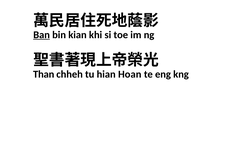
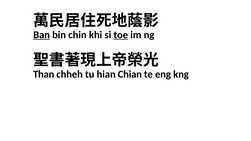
kian: kian -> chin
toe underline: none -> present
Hoan: Hoan -> Chian
